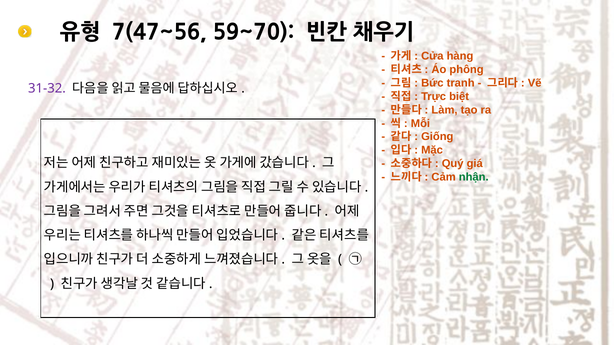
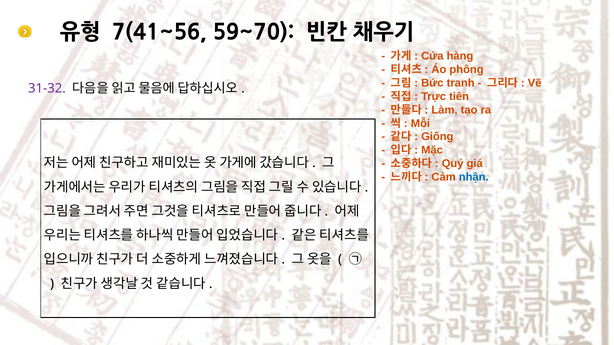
7(47~56: 7(47~56 -> 7(41~56
biệt: biệt -> tiên
nhận colour: green -> blue
